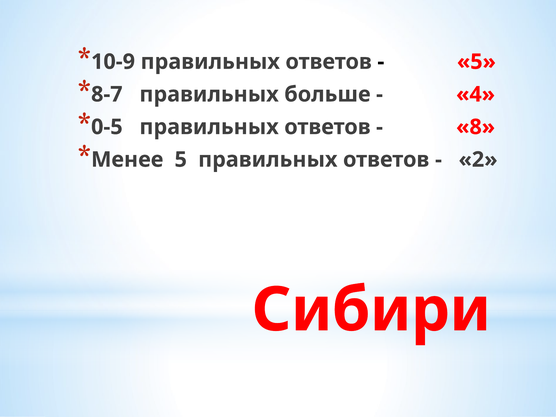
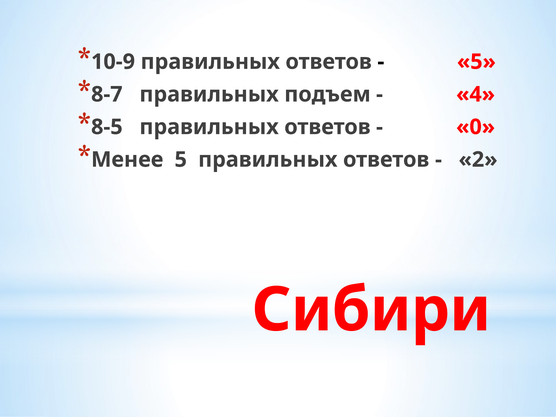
больше: больше -> подъем
0-5: 0-5 -> 8-5
8: 8 -> 0
